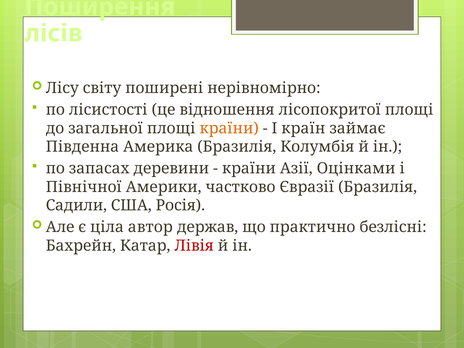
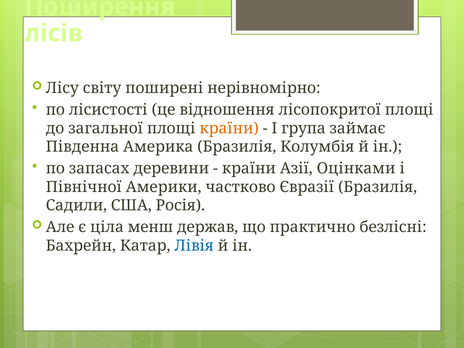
країн: країн -> група
автор: автор -> менш
Лівія colour: red -> blue
